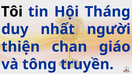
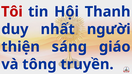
Tôi colour: black -> red
Tháng: Tháng -> Thanh
chan: chan -> sáng
